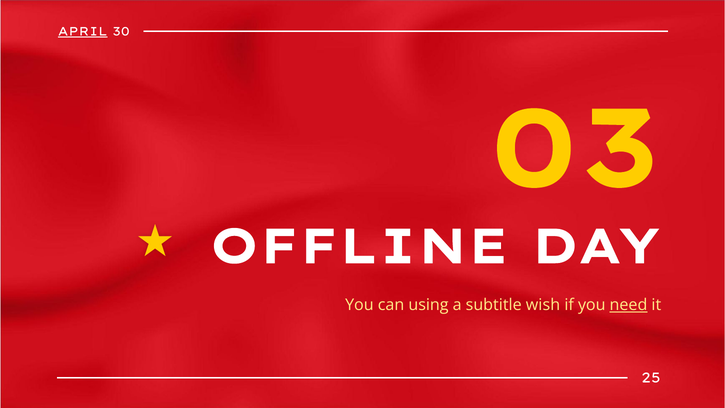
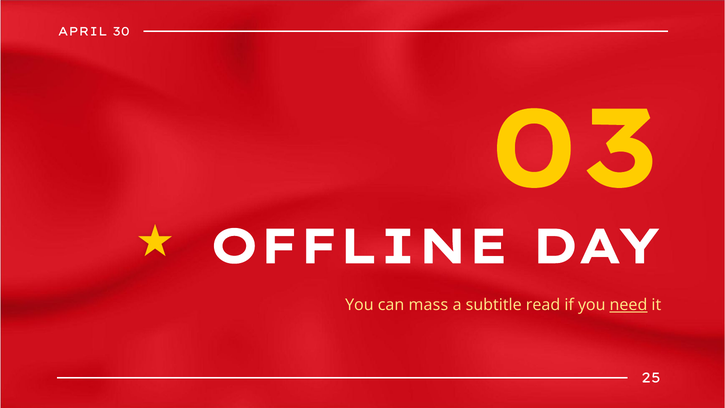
APRIL underline: present -> none
using: using -> mass
wish: wish -> read
